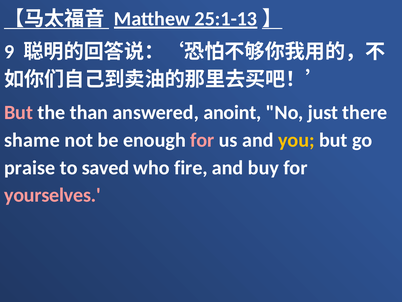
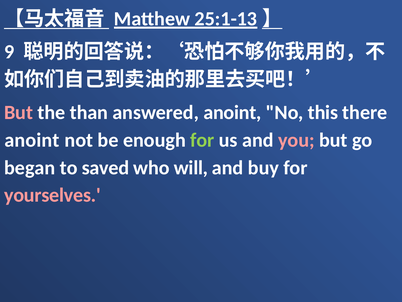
just: just -> this
shame at (32, 140): shame -> anoint
for at (202, 140) colour: pink -> light green
you colour: yellow -> pink
praise: praise -> began
fire: fire -> will
